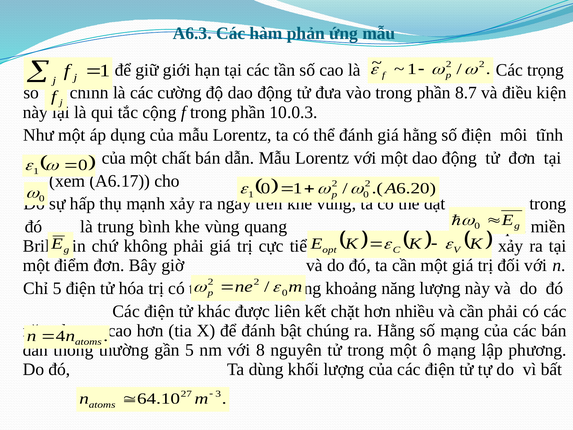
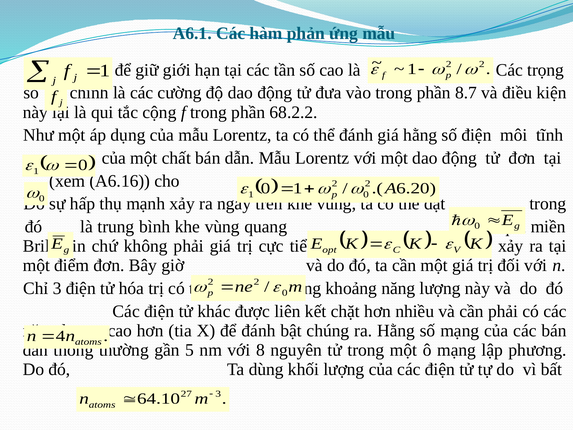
A6.3: A6.3 -> A6.1
10.0.3: 10.0.3 -> 68.2.2
A6.17: A6.17 -> A6.16
Chỉ 5: 5 -> 3
